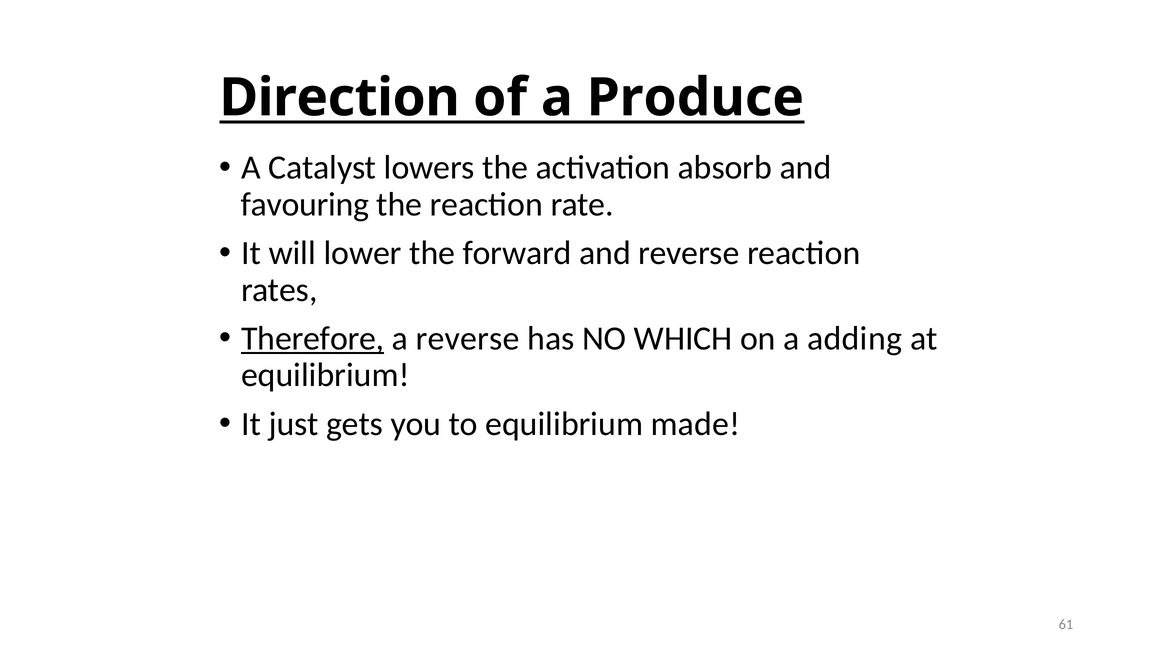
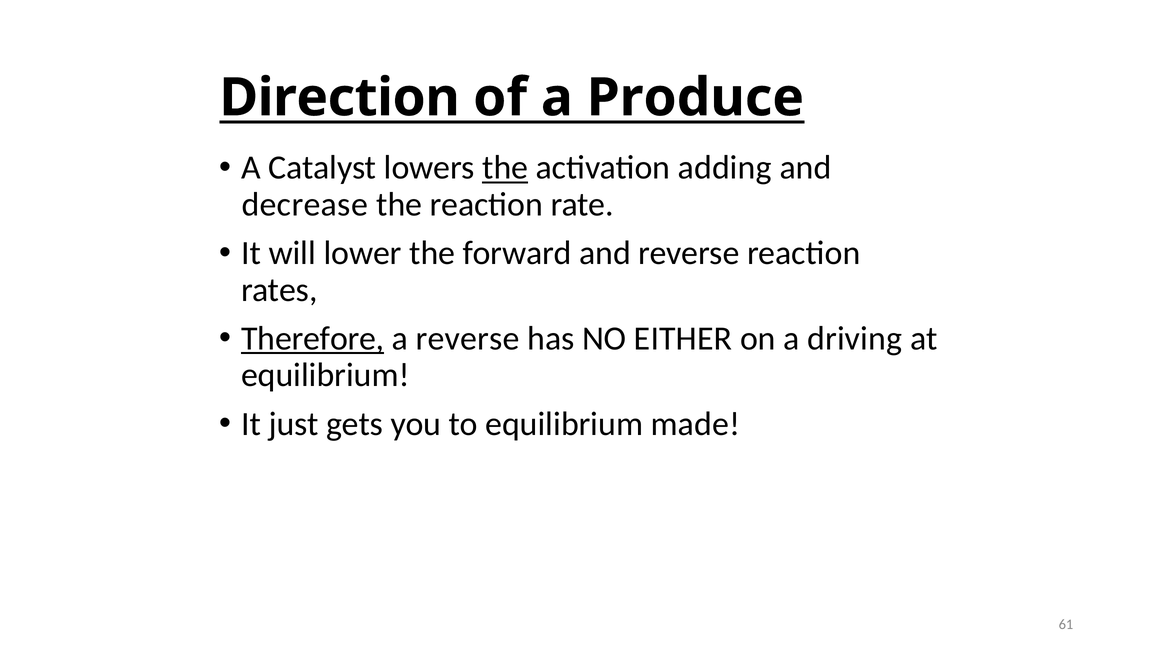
the at (505, 168) underline: none -> present
absorb: absorb -> adding
favouring: favouring -> decrease
WHICH: WHICH -> EITHER
adding: adding -> driving
